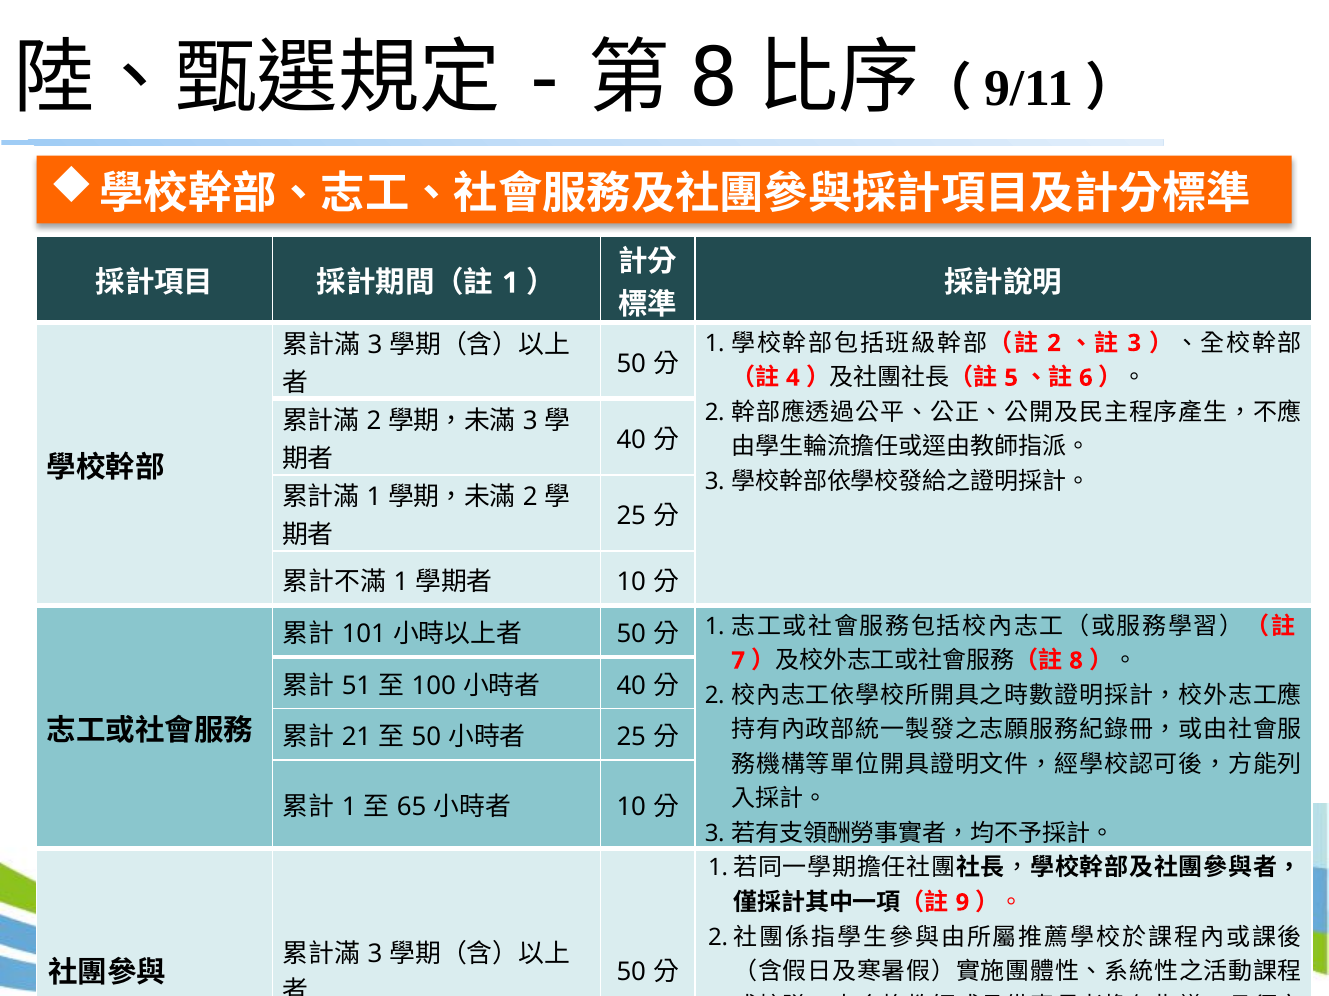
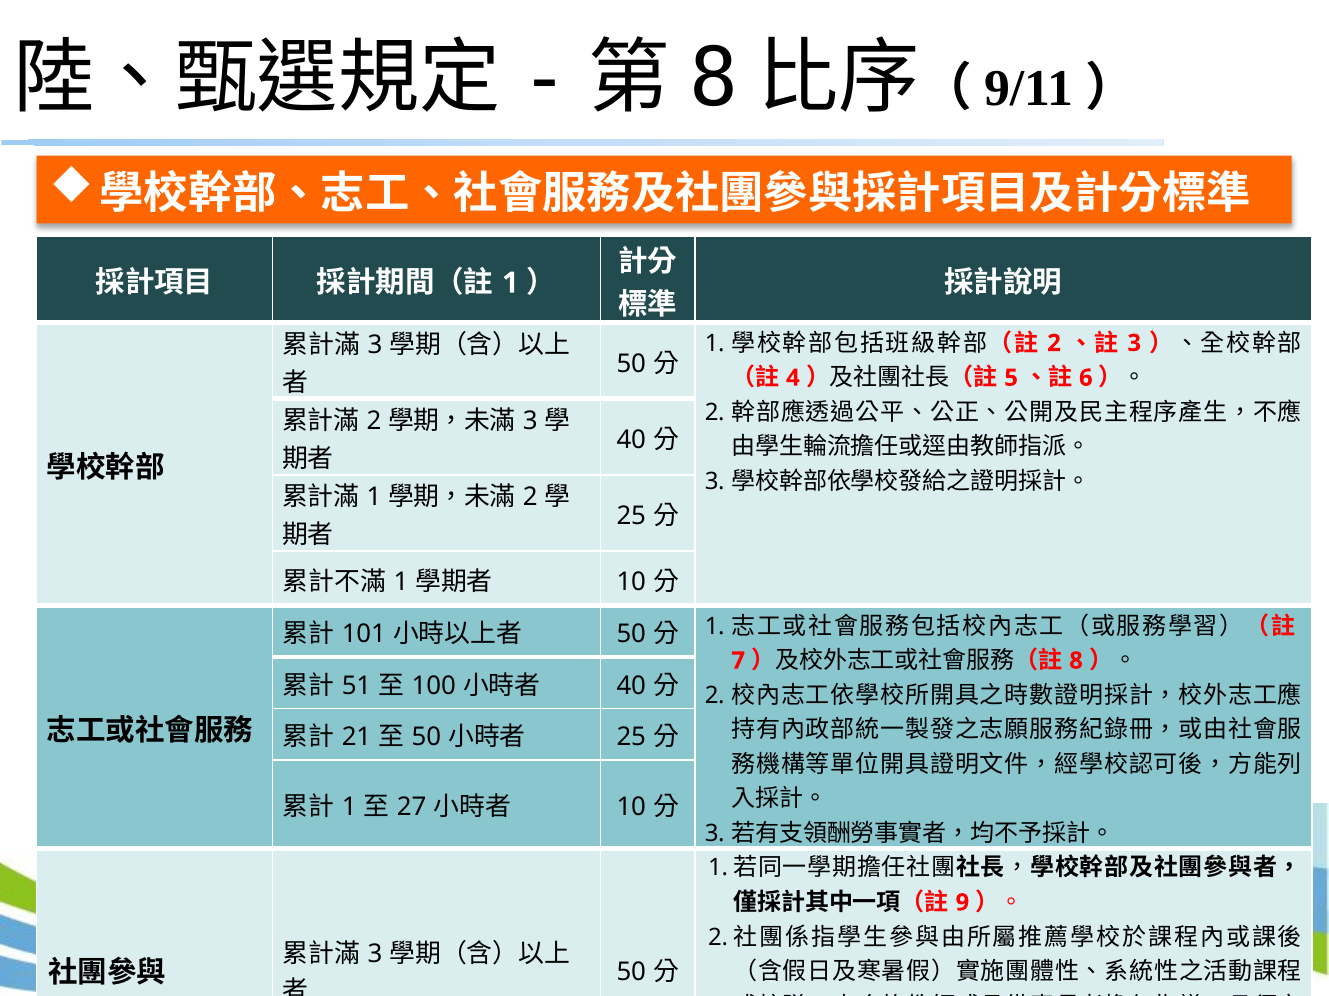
65: 65 -> 27
